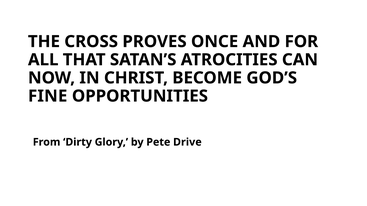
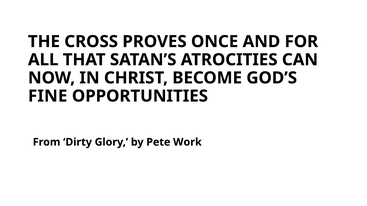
Drive: Drive -> Work
